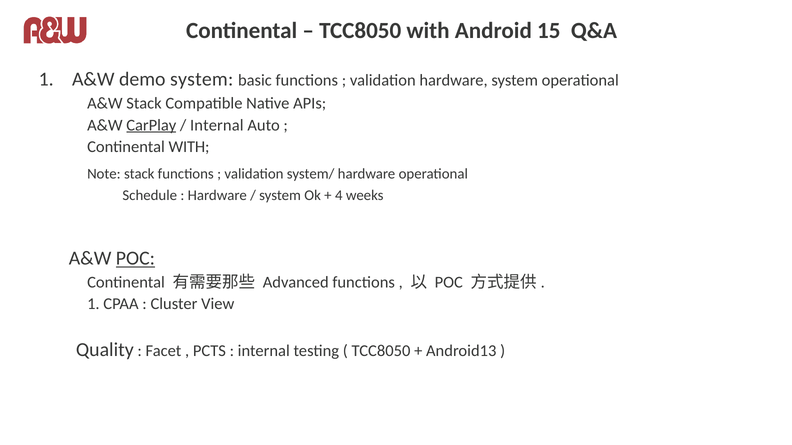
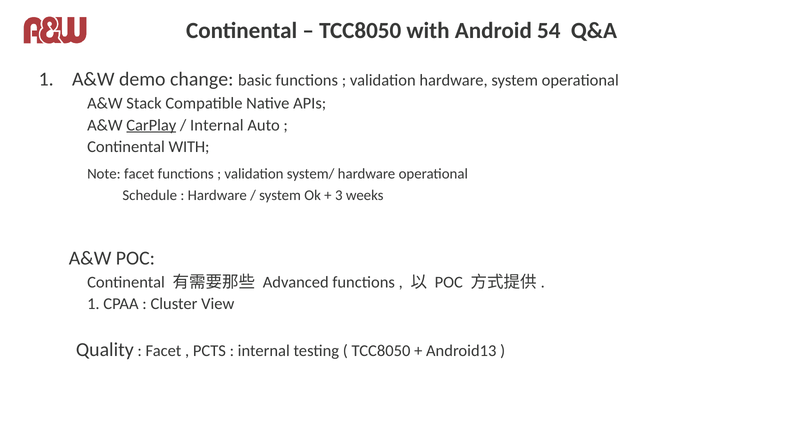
15: 15 -> 54
demo system: system -> change
Note stack: stack -> facet
4: 4 -> 3
POC at (135, 259) underline: present -> none
